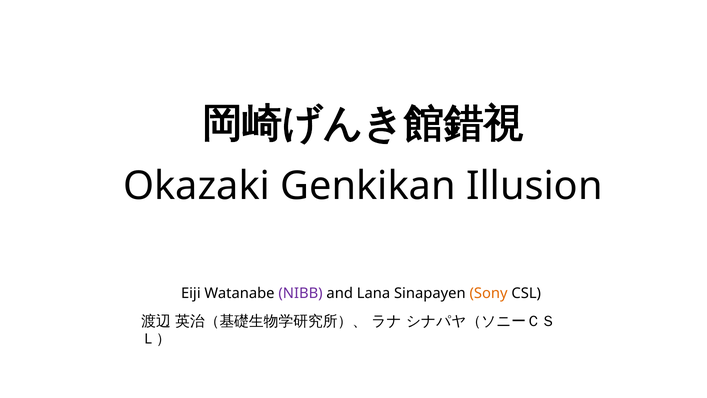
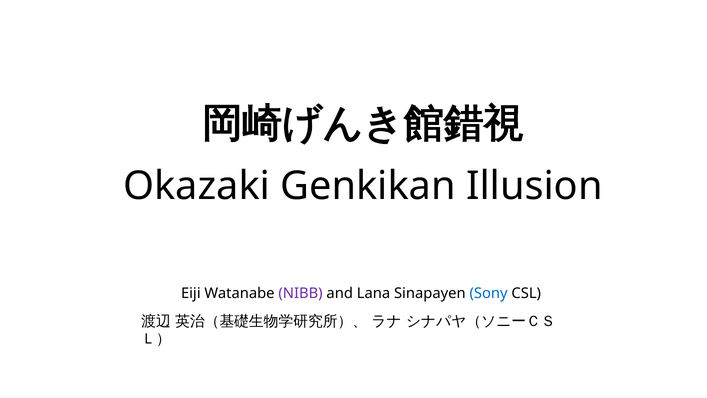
Sony colour: orange -> blue
